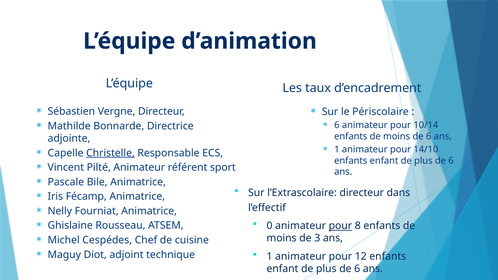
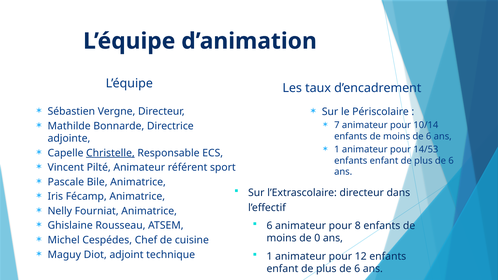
6 at (337, 125): 6 -> 7
14/10: 14/10 -> 14/53
0 at (270, 226): 0 -> 6
pour at (340, 226) underline: present -> none
3: 3 -> 0
